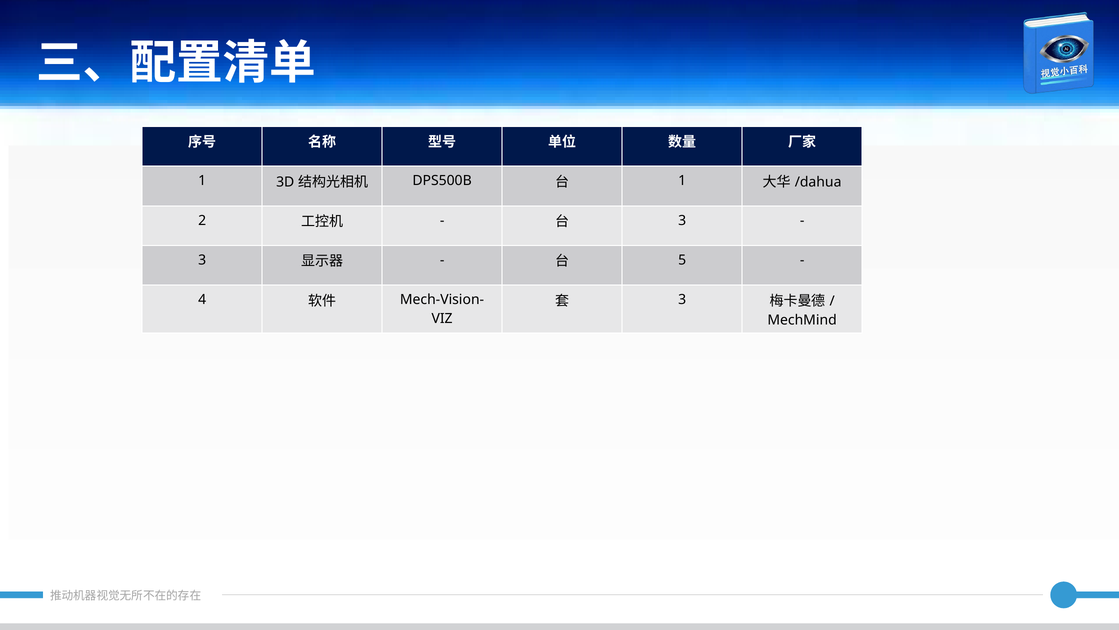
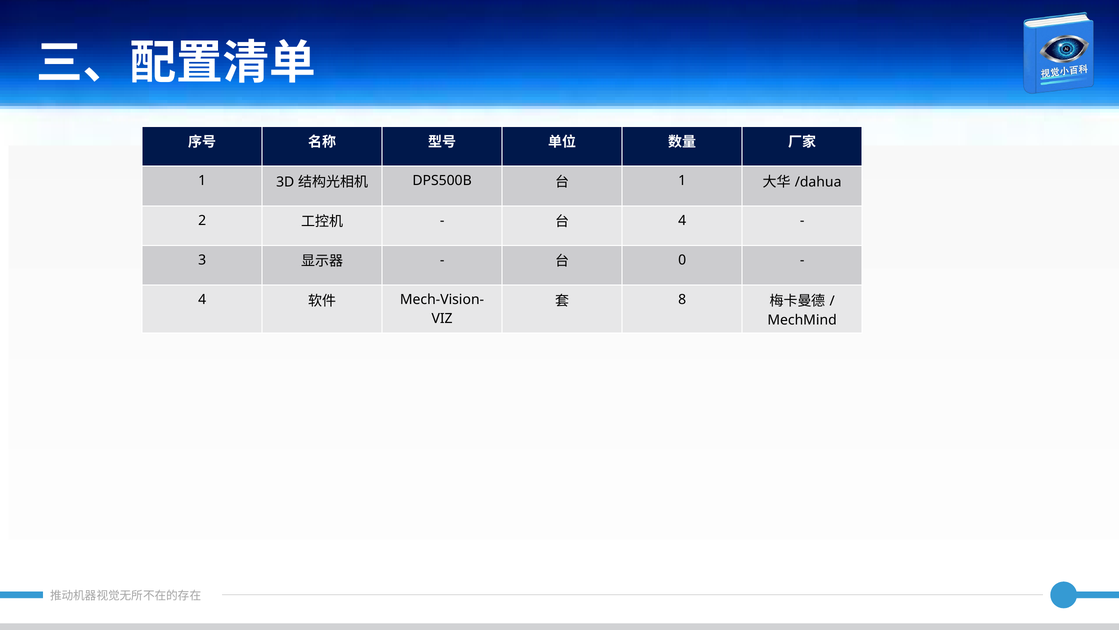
3 at (682, 220): 3 -> 4
5: 5 -> 0
3 at (682, 300): 3 -> 8
